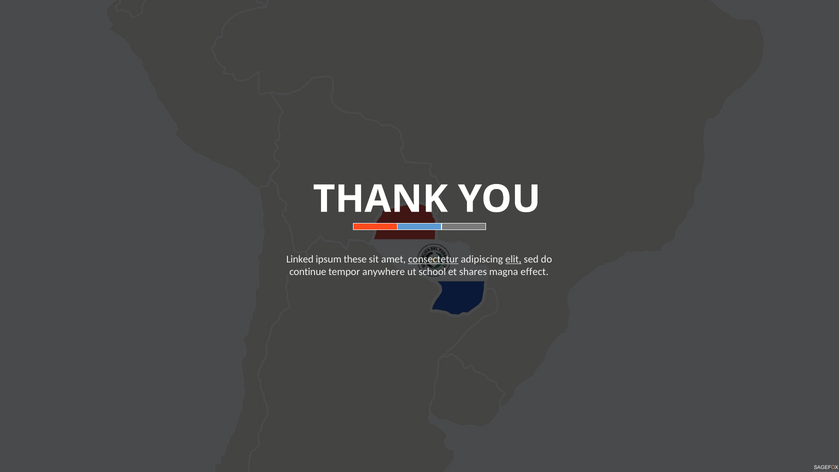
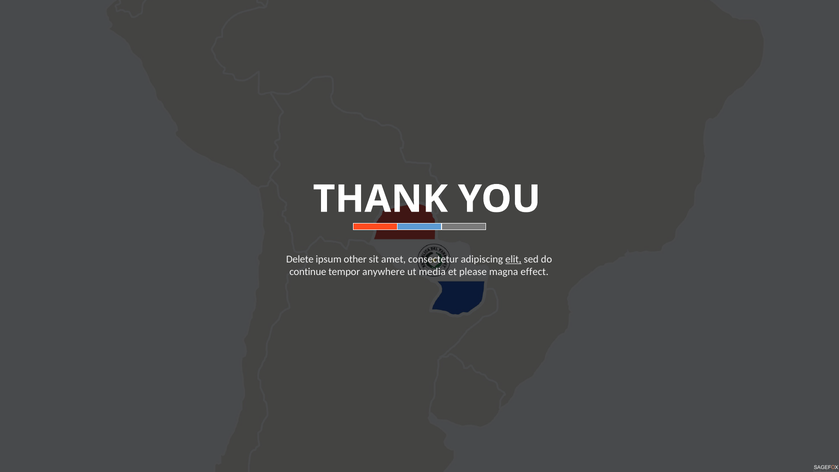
Linked: Linked -> Delete
these: these -> other
consectetur underline: present -> none
school: school -> media
shares: shares -> please
